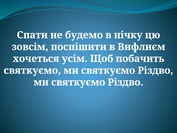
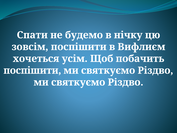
святкуємо at (32, 70): святкуємо -> поспішити
